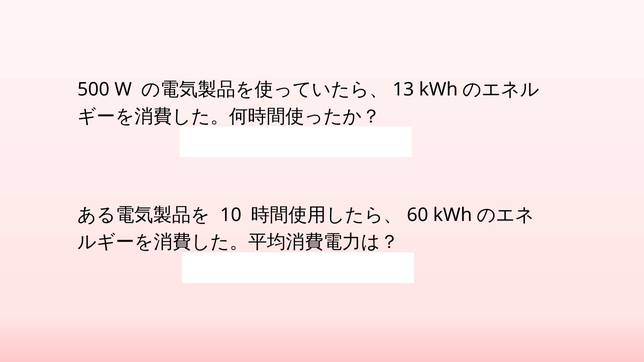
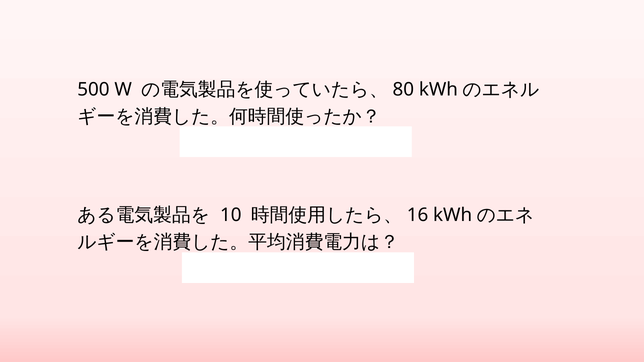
13: 13 -> 80
60: 60 -> 16
